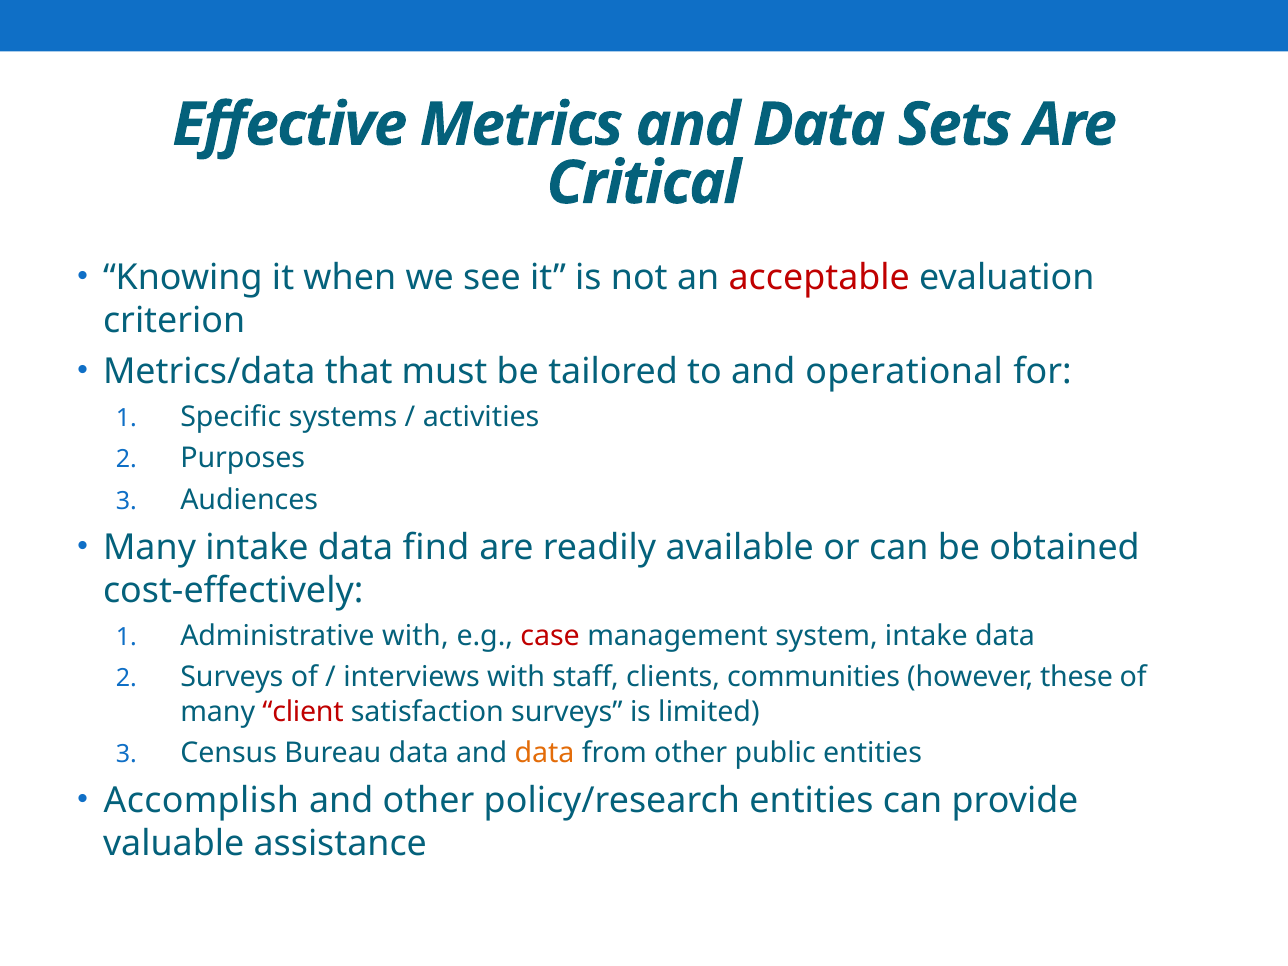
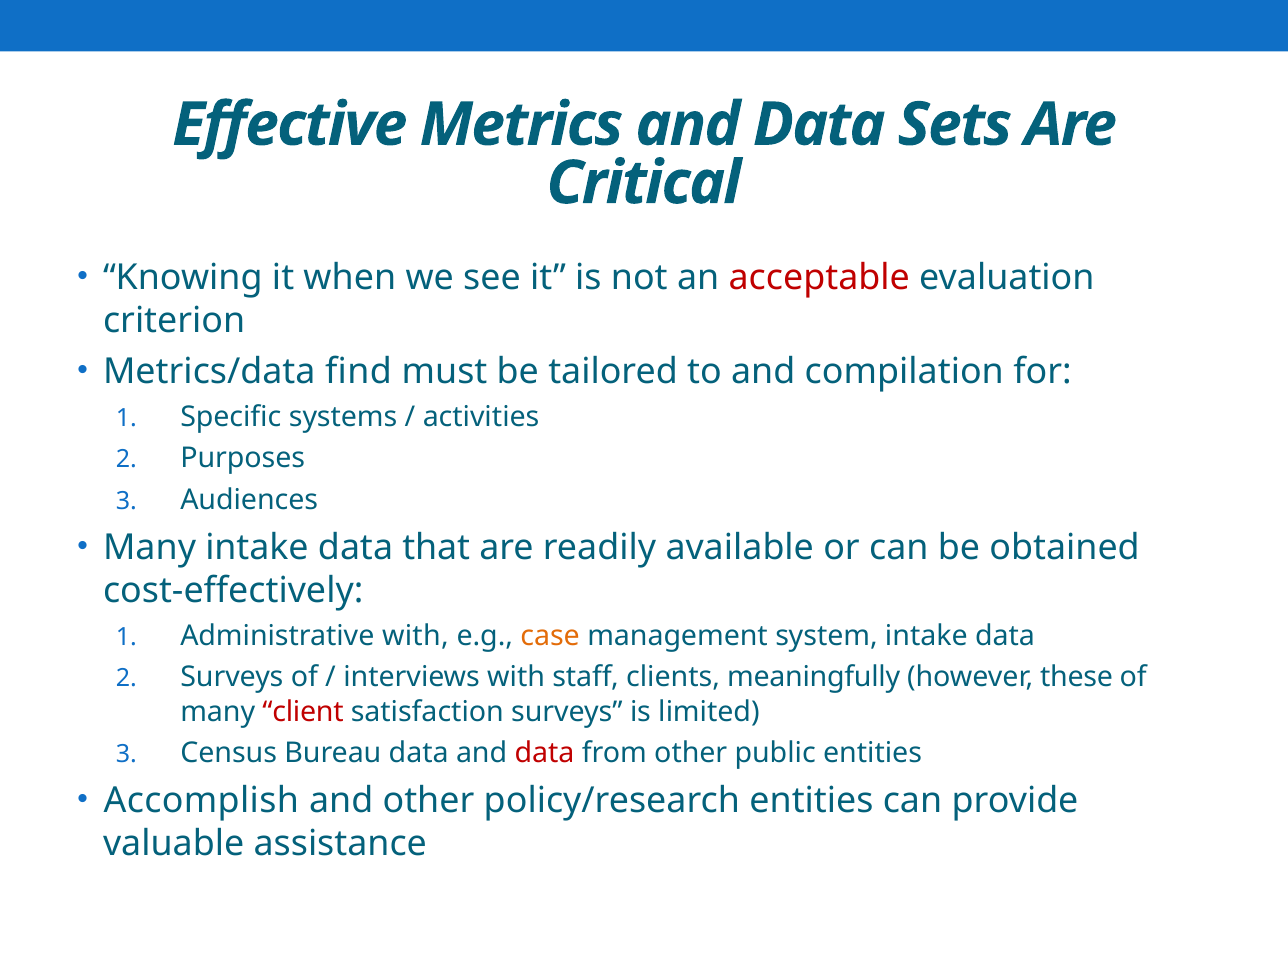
that: that -> find
operational: operational -> compilation
find: find -> that
case colour: red -> orange
communities: communities -> meaningfully
data at (545, 753) colour: orange -> red
